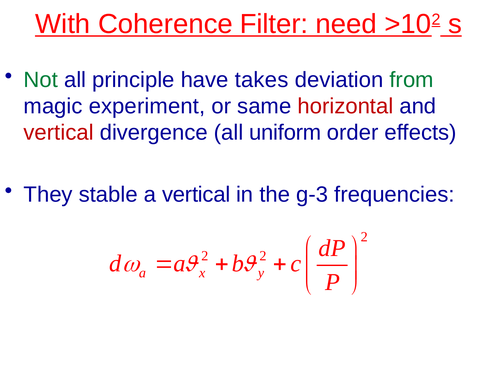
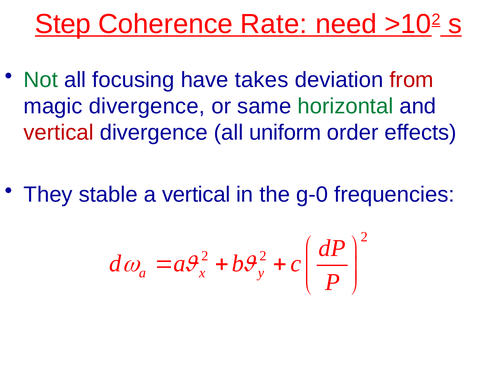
With: With -> Step
Filter: Filter -> Rate
principle: principle -> focusing
from colour: green -> red
magic experiment: experiment -> divergence
horizontal colour: red -> green
g-3: g-3 -> g-0
